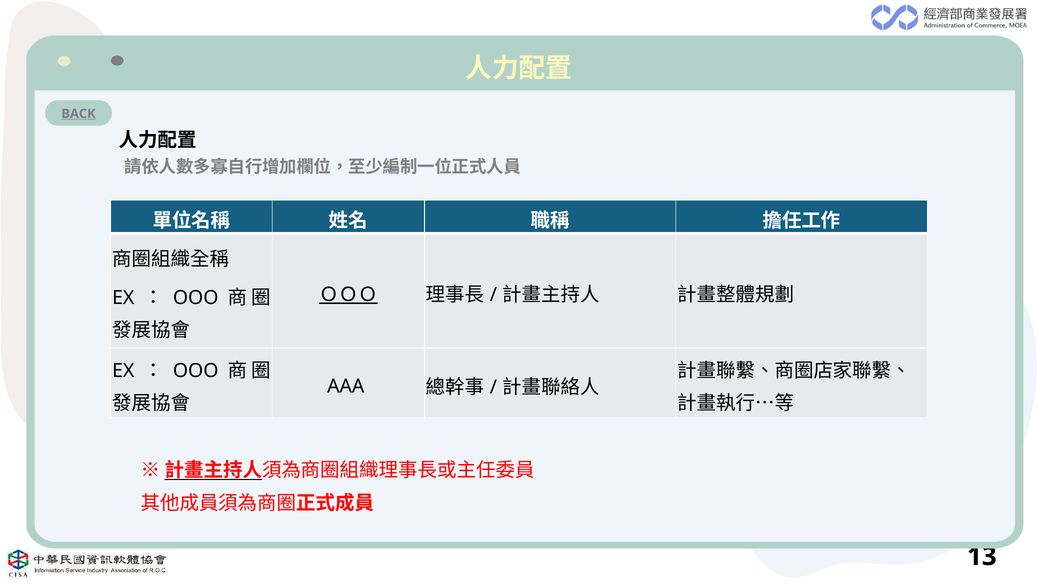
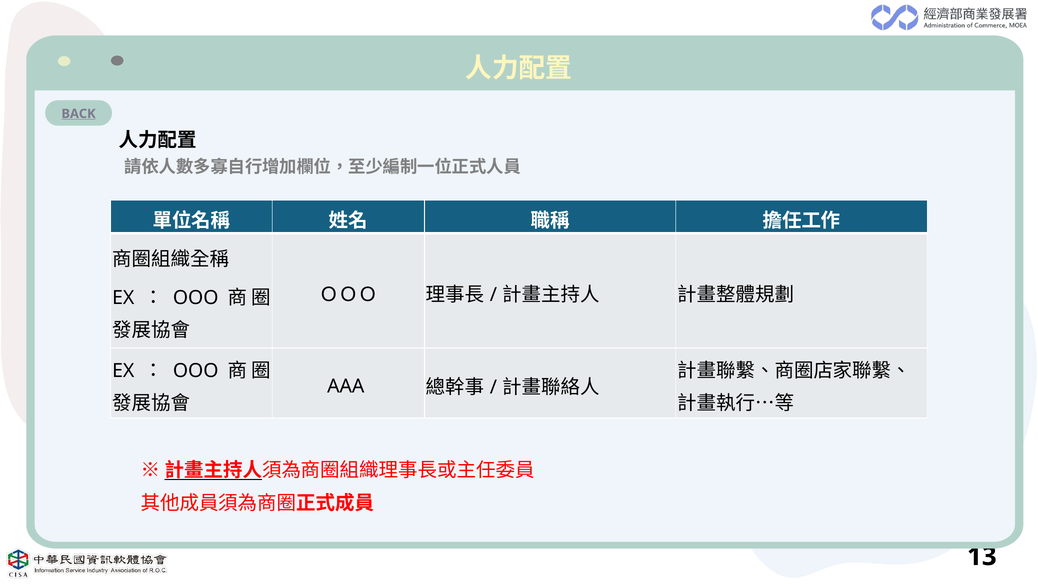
ＯＯＯ underline: present -> none
